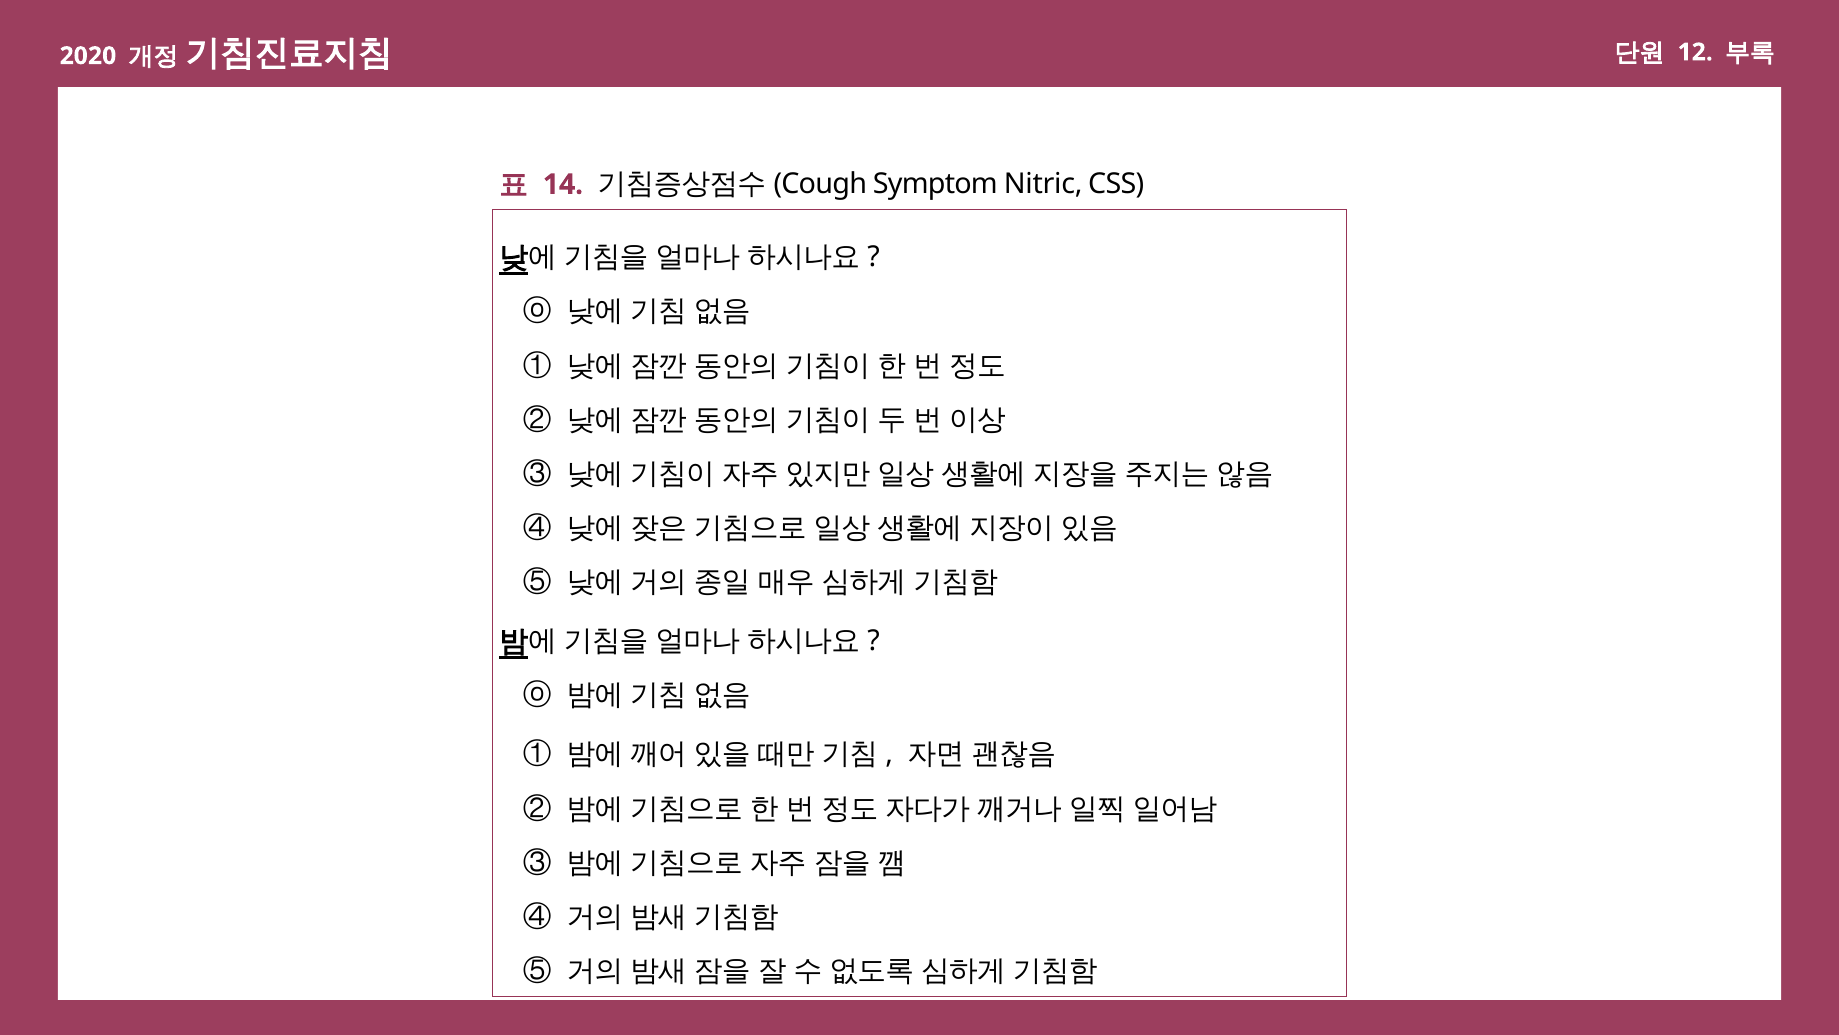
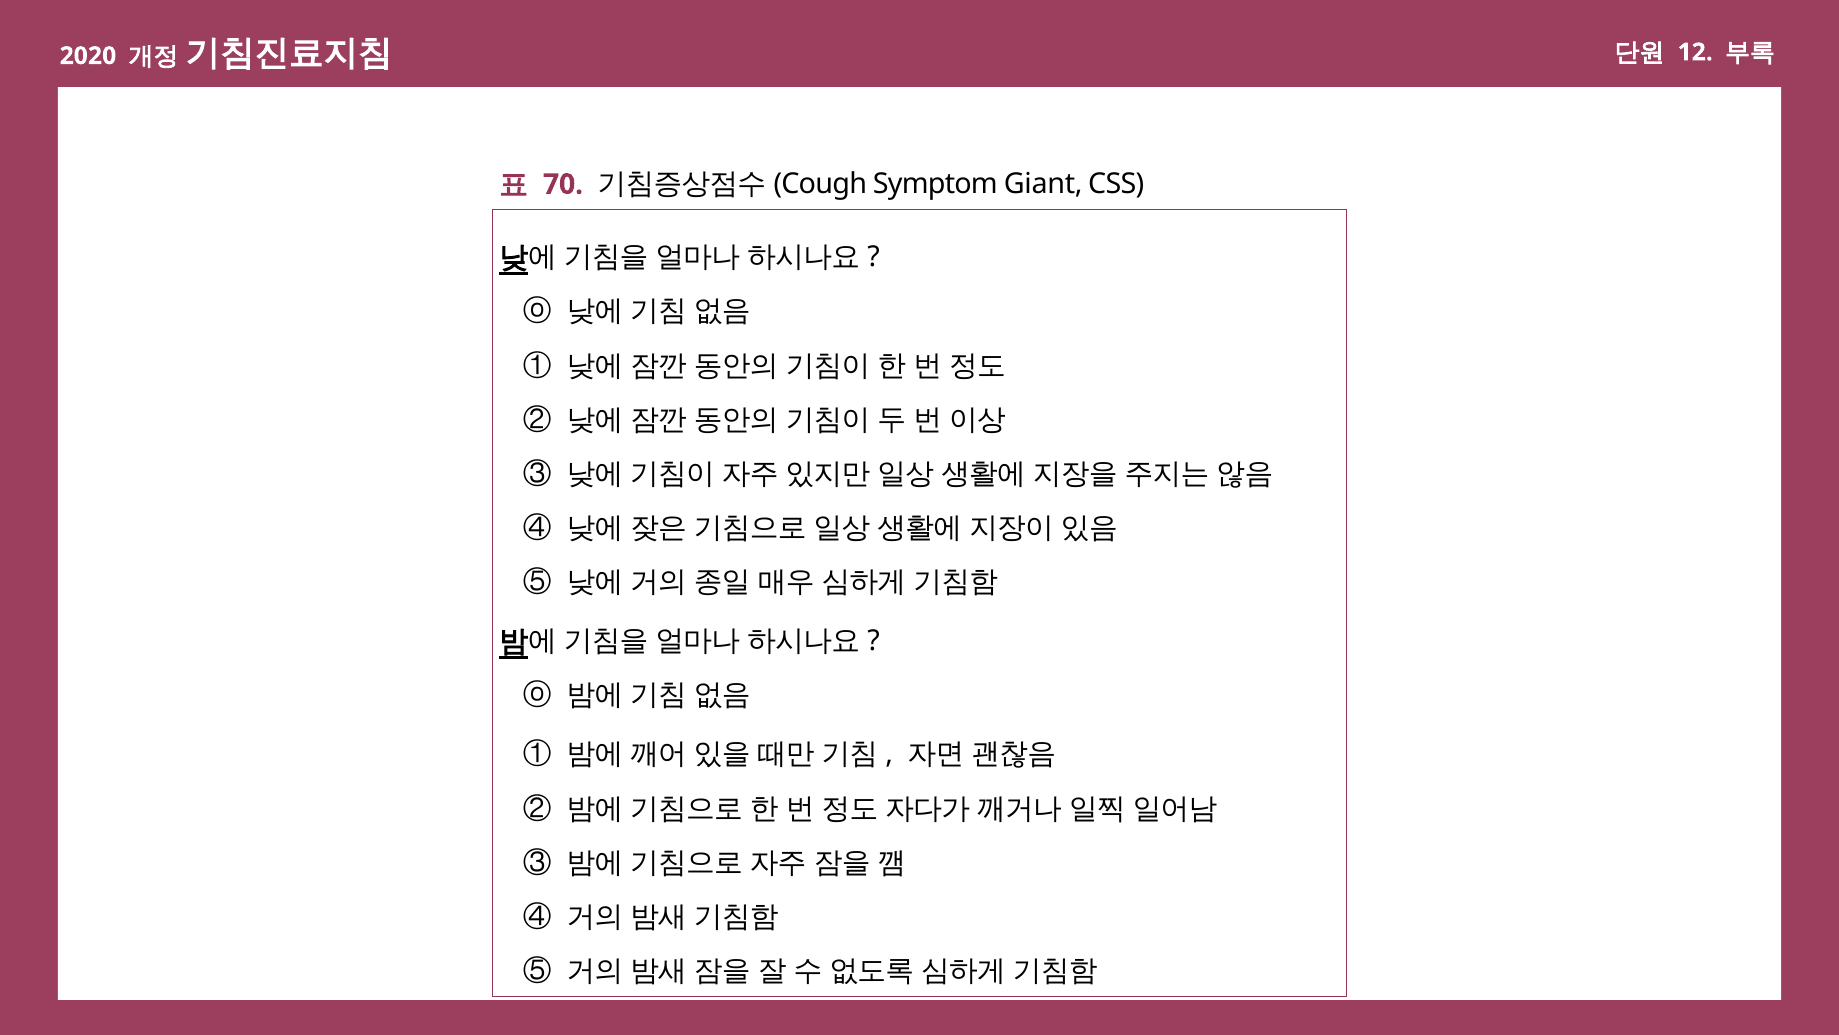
14: 14 -> 70
Nitric: Nitric -> Giant
